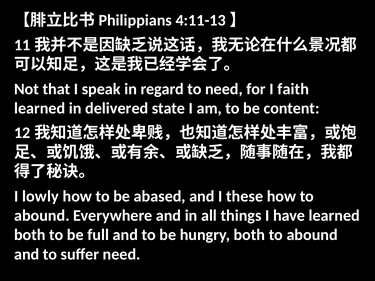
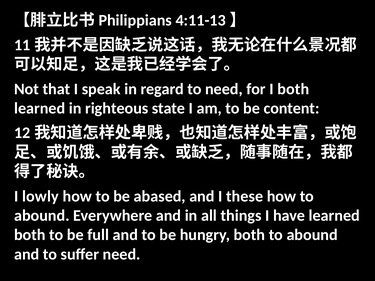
I faith: faith -> both
delivered: delivered -> righteous
